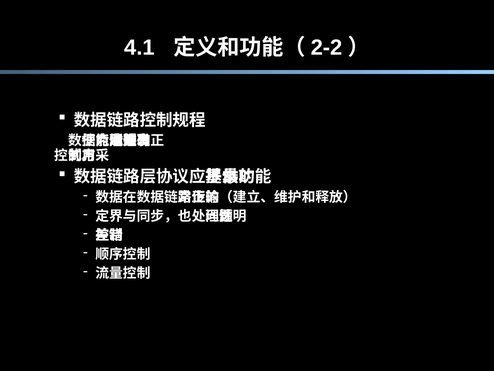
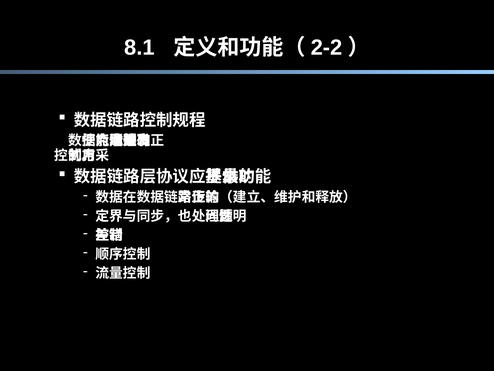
4.1: 4.1 -> 8.1
